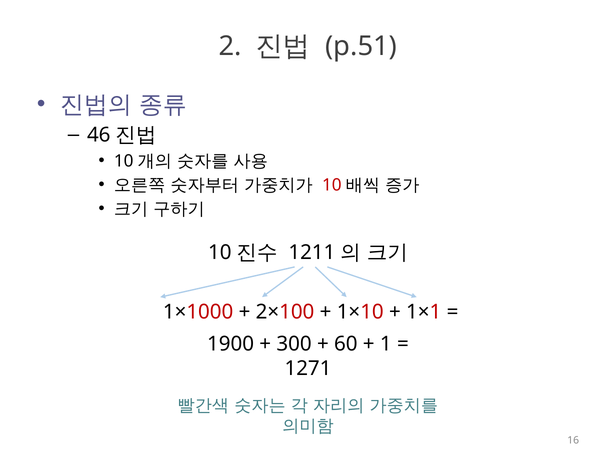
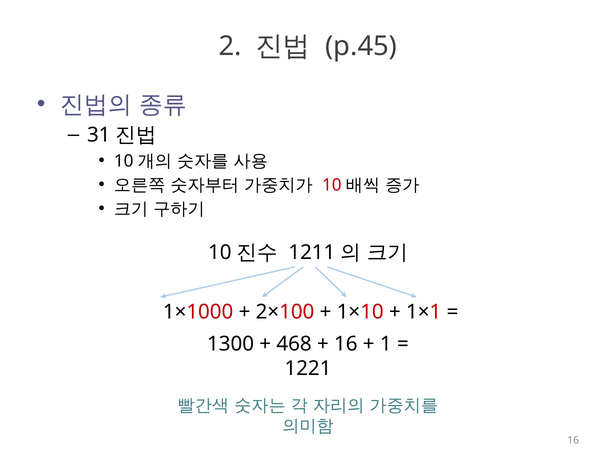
p.51: p.51 -> p.45
46: 46 -> 31
1900: 1900 -> 1300
300: 300 -> 468
60 at (346, 344): 60 -> 16
1271: 1271 -> 1221
